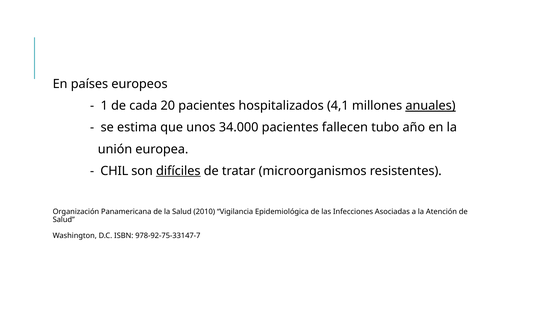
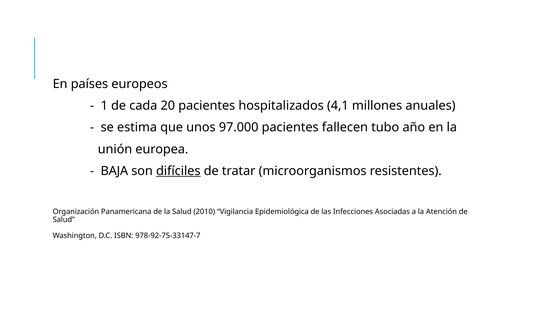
anuales underline: present -> none
34.000: 34.000 -> 97.000
CHIL: CHIL -> BAJA
